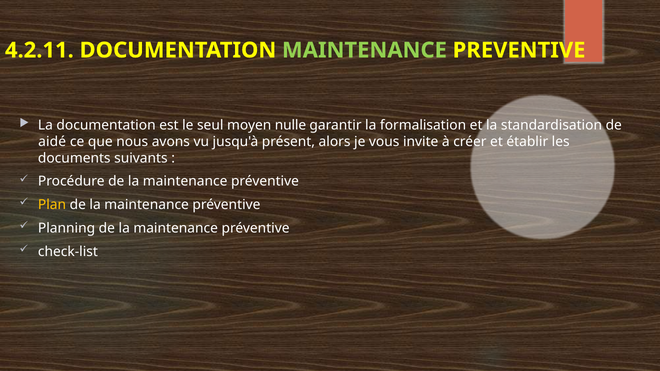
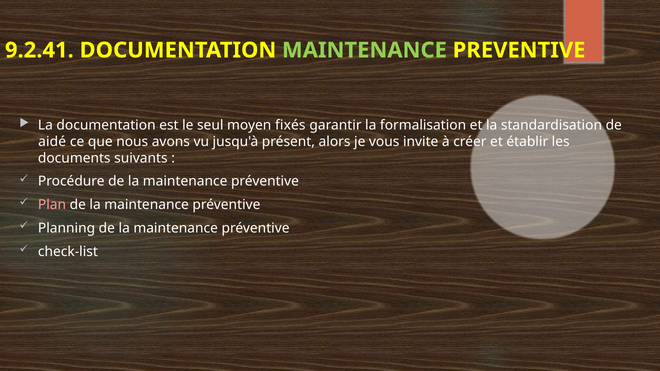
4.2.11: 4.2.11 -> 9.2.41
nulle: nulle -> fixés
Plan colour: yellow -> pink
